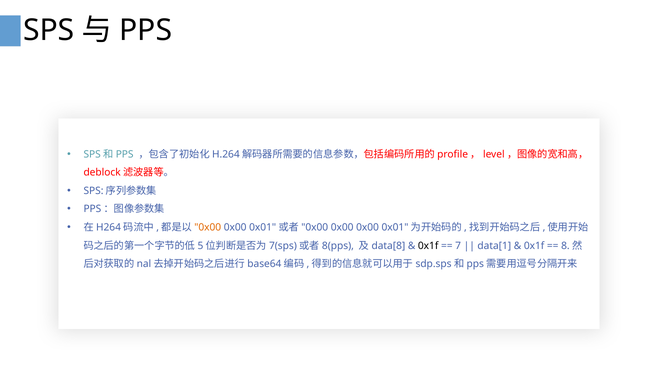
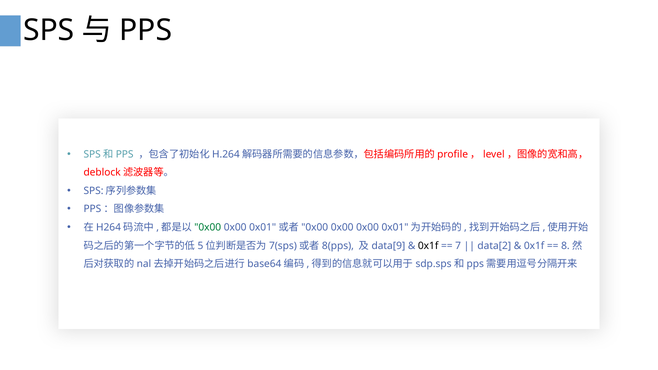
0x00 at (208, 227) colour: orange -> green
data[8: data[8 -> data[9
data[1: data[1 -> data[2
